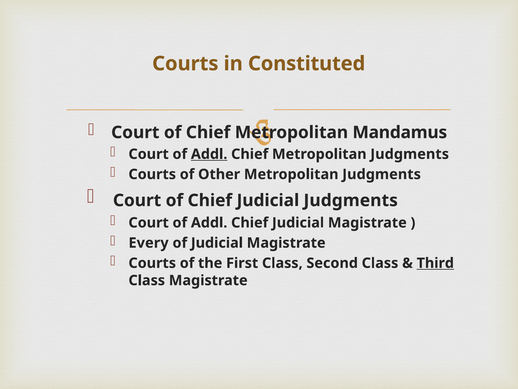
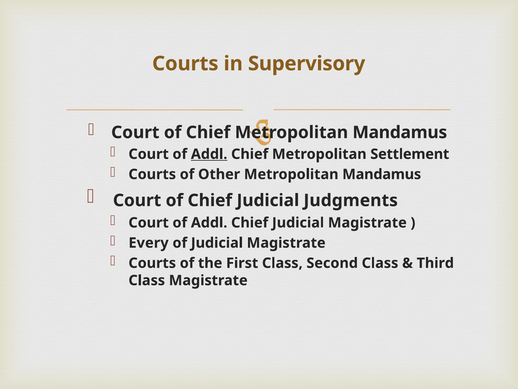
Constituted: Constituted -> Supervisory
Chief Metropolitan Judgments: Judgments -> Settlement
Other Metropolitan Judgments: Judgments -> Mandamus
Third underline: present -> none
